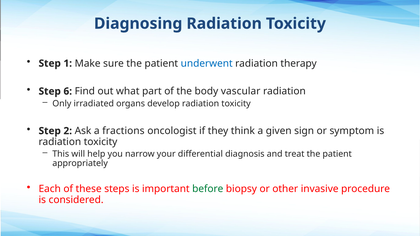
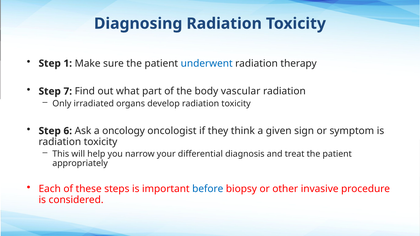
6: 6 -> 7
2: 2 -> 6
fractions: fractions -> oncology
before colour: green -> blue
